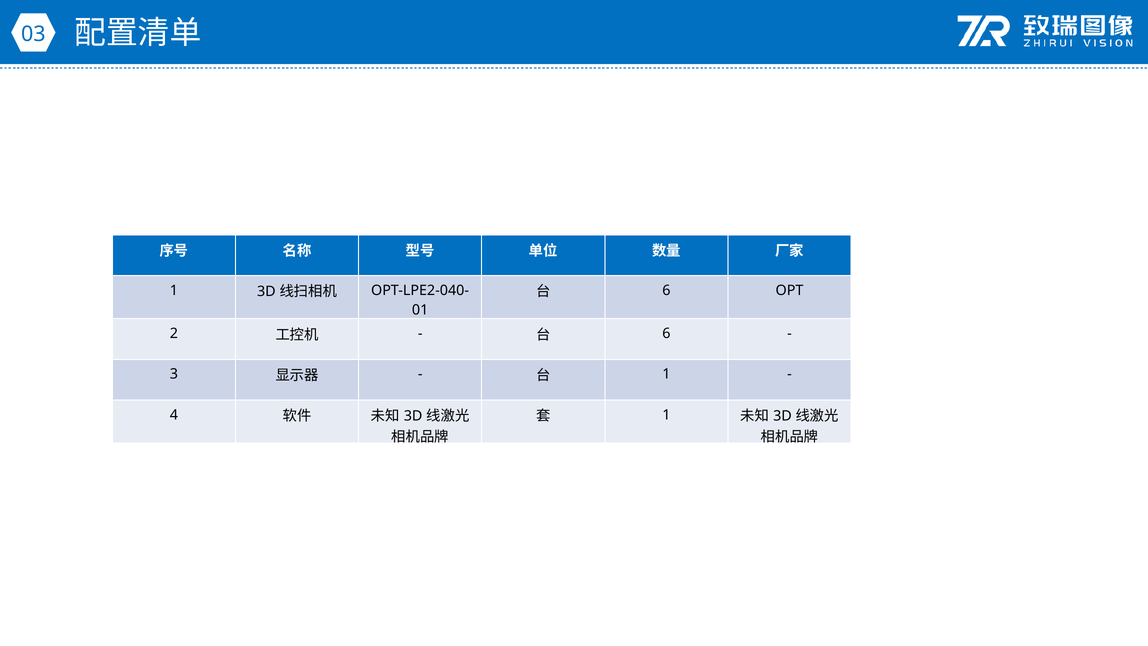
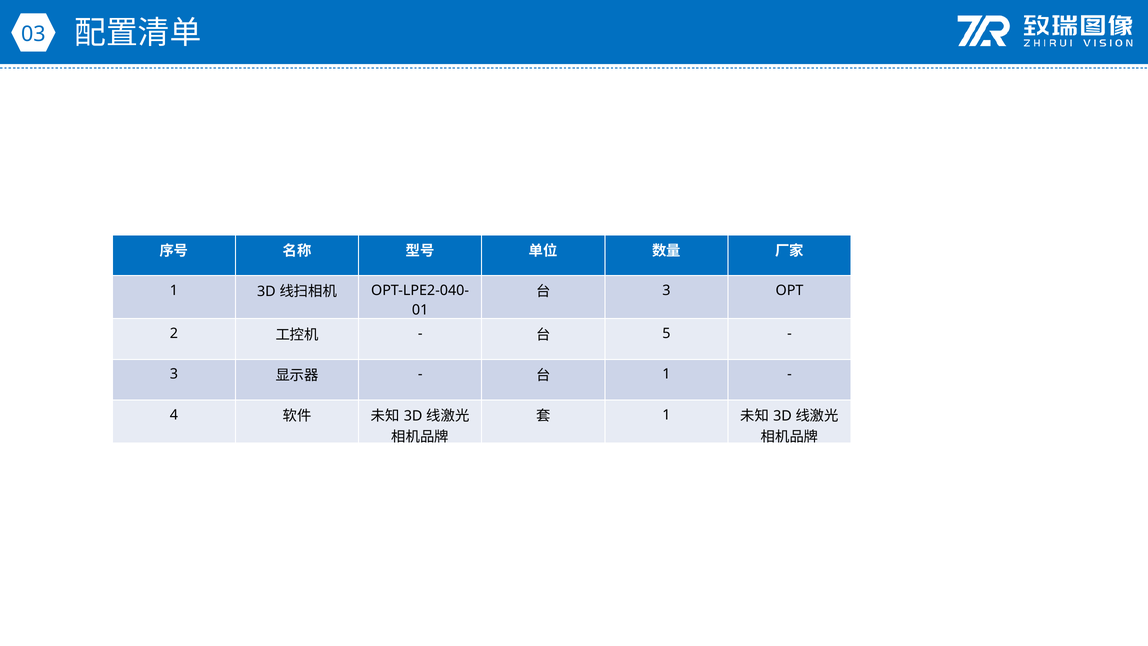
6 at (666, 290): 6 -> 3
6 at (666, 333): 6 -> 5
